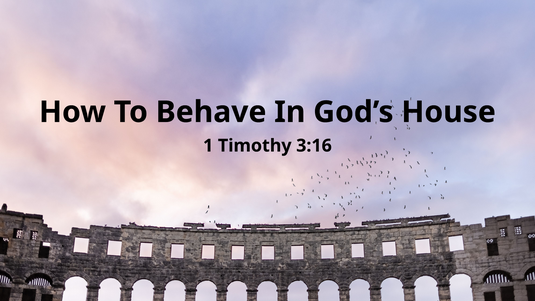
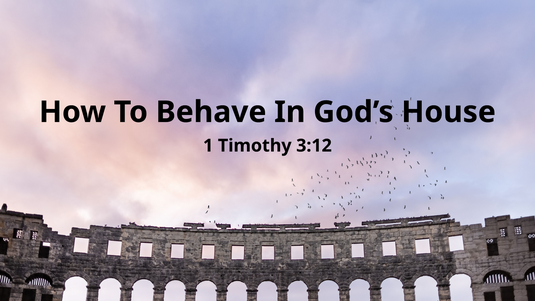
3:16: 3:16 -> 3:12
